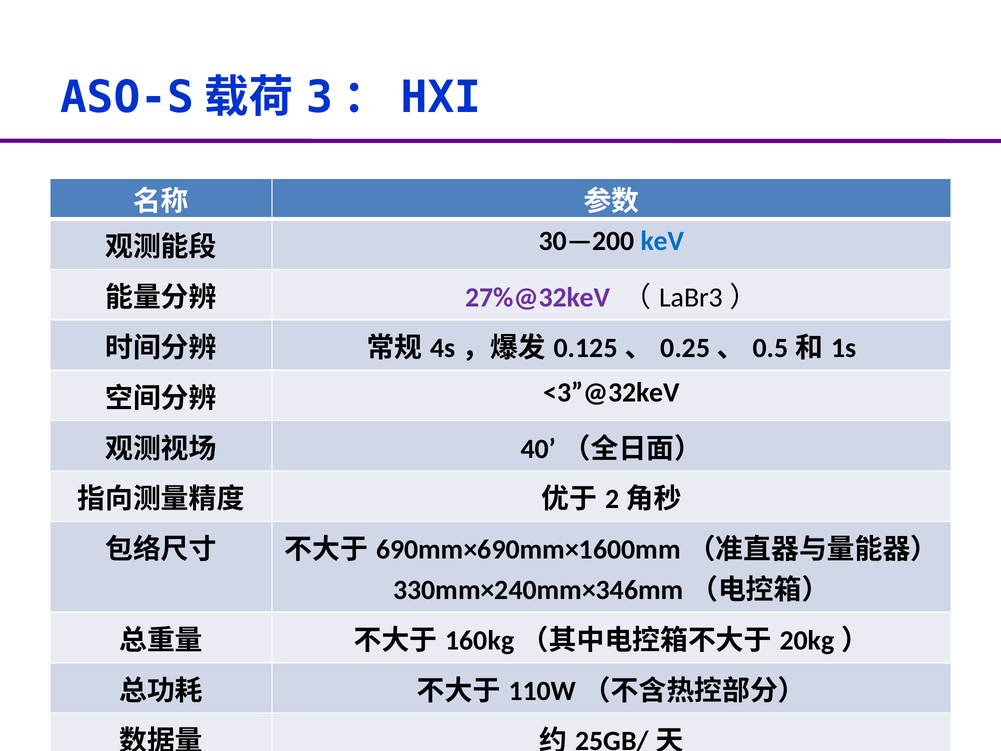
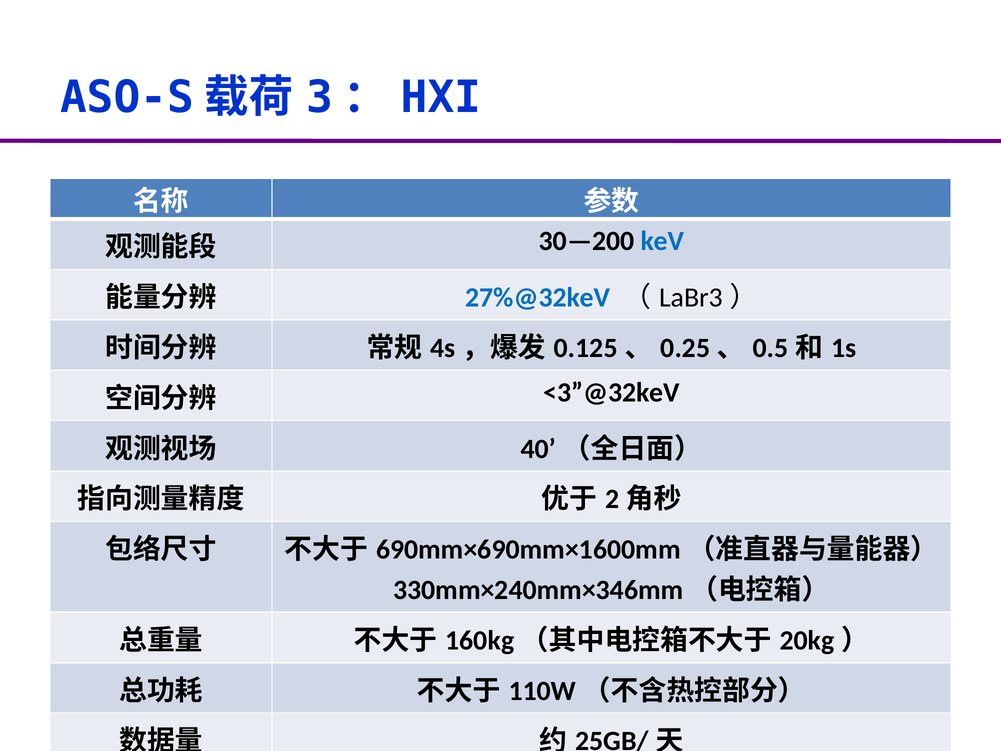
27%@32keV colour: purple -> blue
